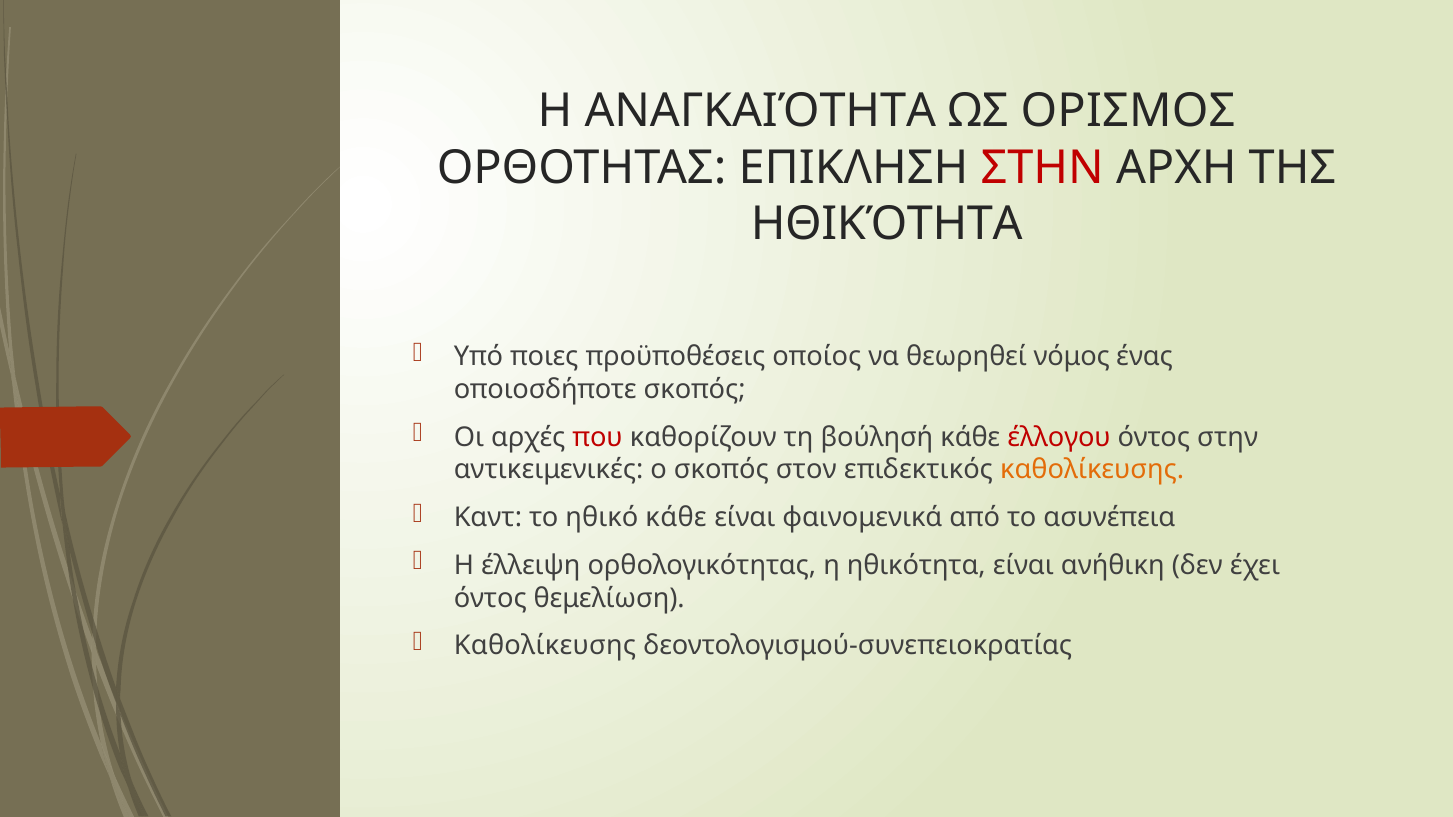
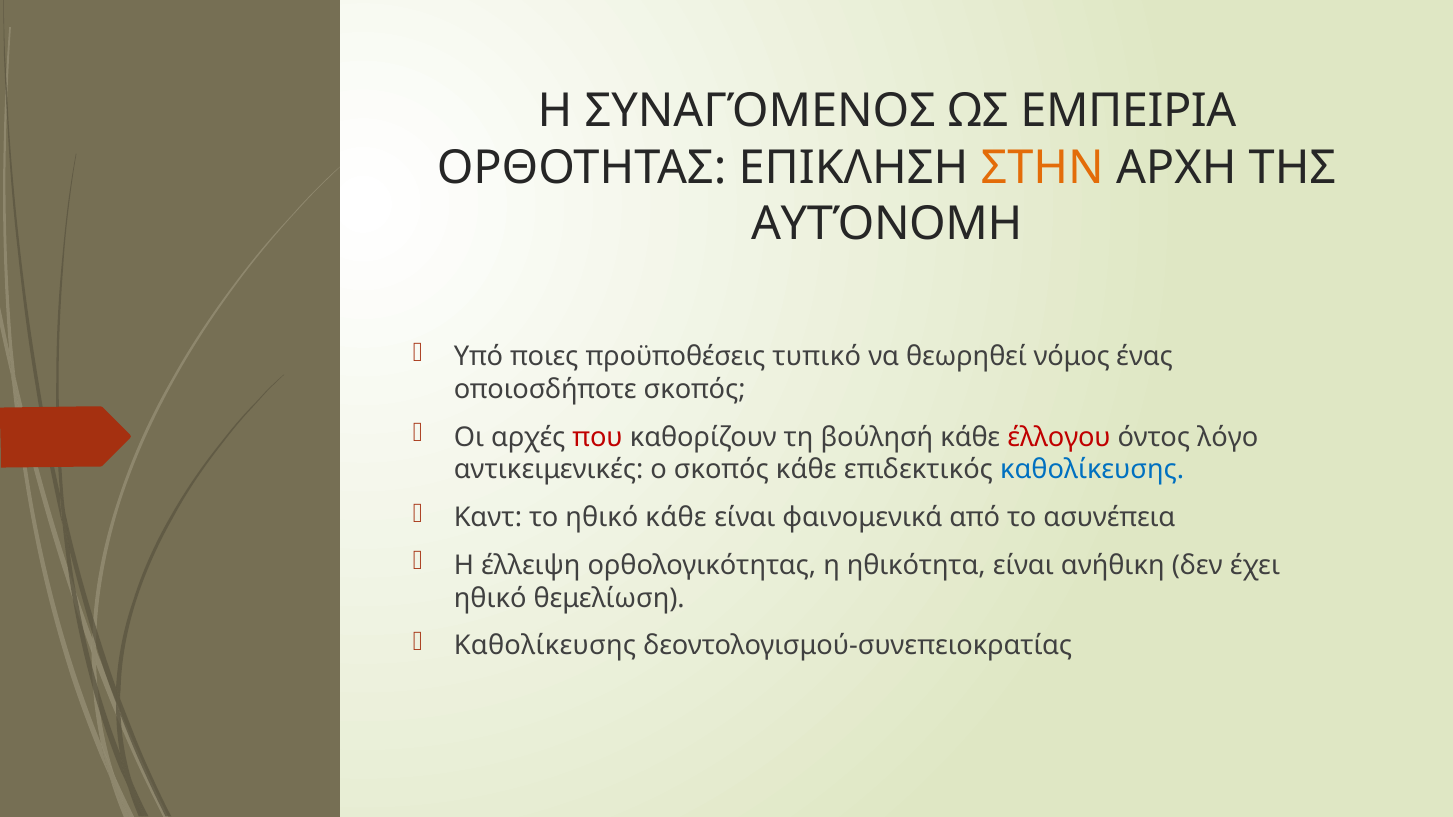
ΑΝΑΓΚΑΙΌΤΗΤΑ: ΑΝΑΓΚΑΙΌΤΗΤΑ -> ΣΥΝΑΓΌΜΕΝΟΣ
ΟΡΙΣΜΟΣ: ΟΡΙΣΜΟΣ -> ΕΜΠΕΙΡΙΑ
ΣΤΗΝ at (1042, 168) colour: red -> orange
ΗΘΙΚΌΤΗΤΑ at (887, 224): ΗΘΙΚΌΤΗΤΑ -> ΑΥΤΌΝΟΜΗ
οποίος: οποίος -> τυπικό
όντος στην: στην -> λόγο
σκοπός στον: στον -> κάθε
καθολίκευσης at (1092, 470) colour: orange -> blue
όντος at (490, 598): όντος -> ηθικό
